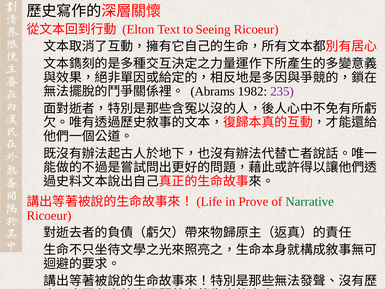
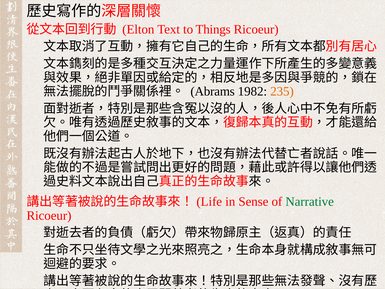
Seeing: Seeing -> Things
235 colour: purple -> orange
Prove: Prove -> Sense
